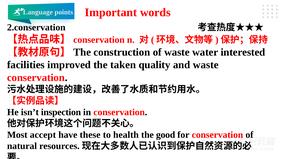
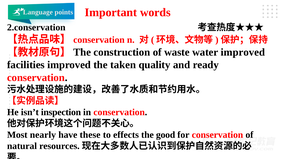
water interested: interested -> improved
and waste: waste -> ready
accept: accept -> nearly
health: health -> effects
